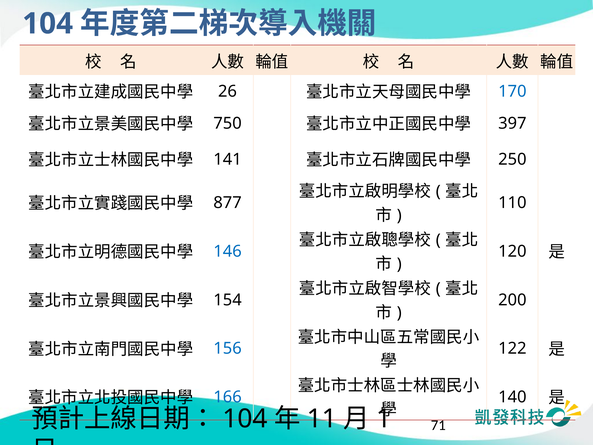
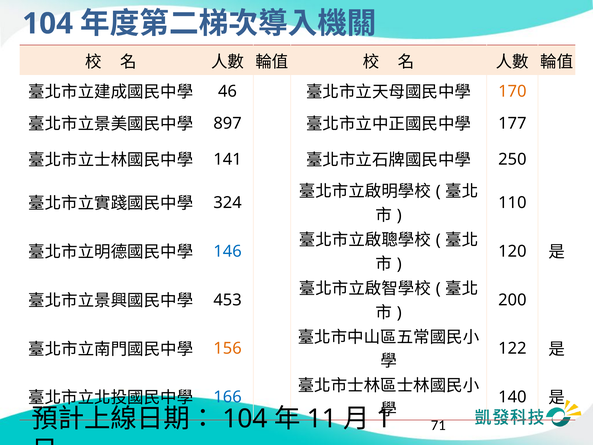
26: 26 -> 46
170 colour: blue -> orange
750: 750 -> 897
397: 397 -> 177
877: 877 -> 324
154: 154 -> 453
156 colour: blue -> orange
